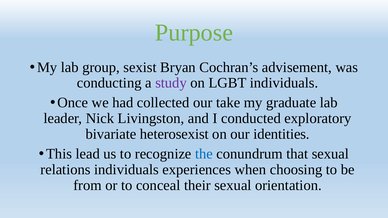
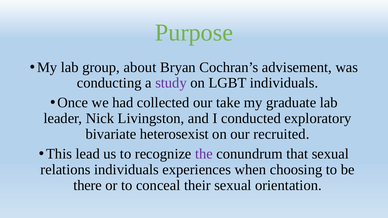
sexist: sexist -> about
identities: identities -> recruited
the colour: blue -> purple
from: from -> there
